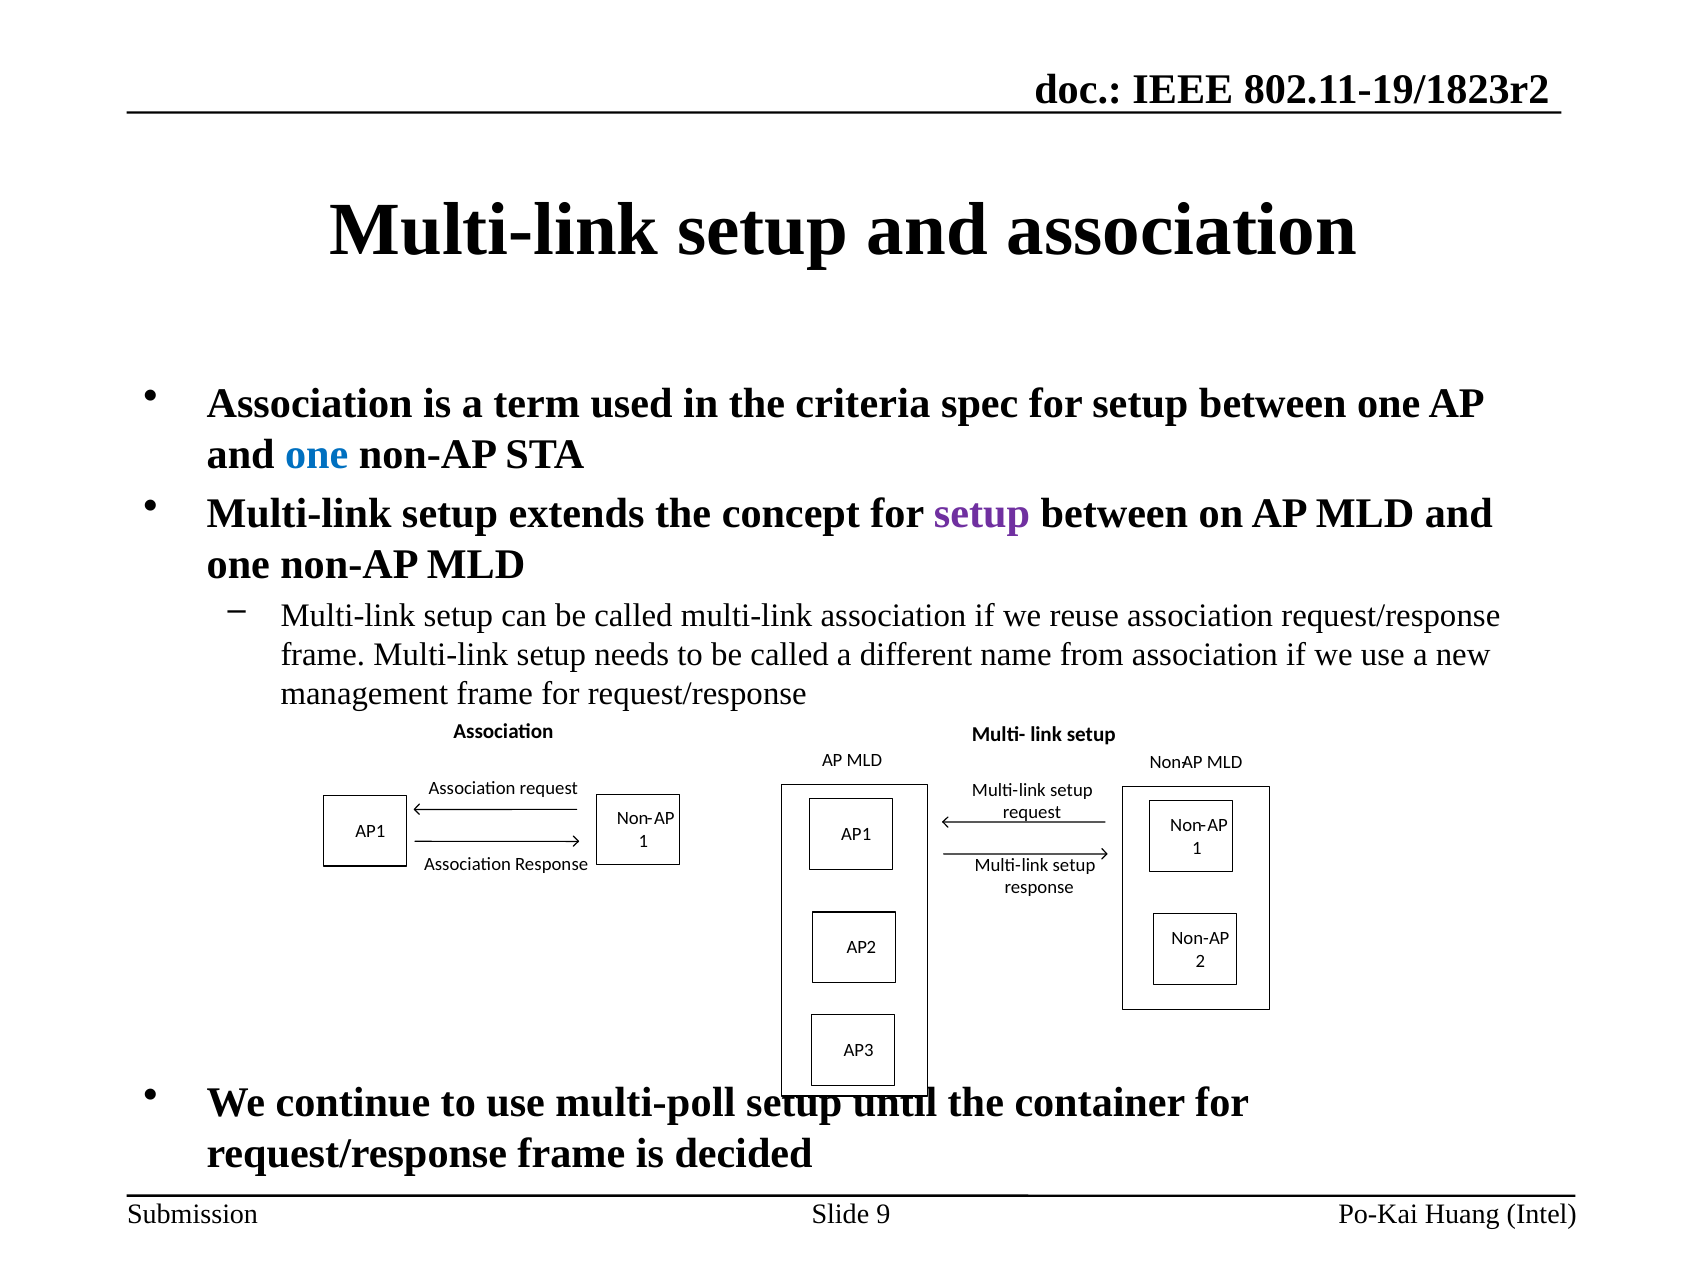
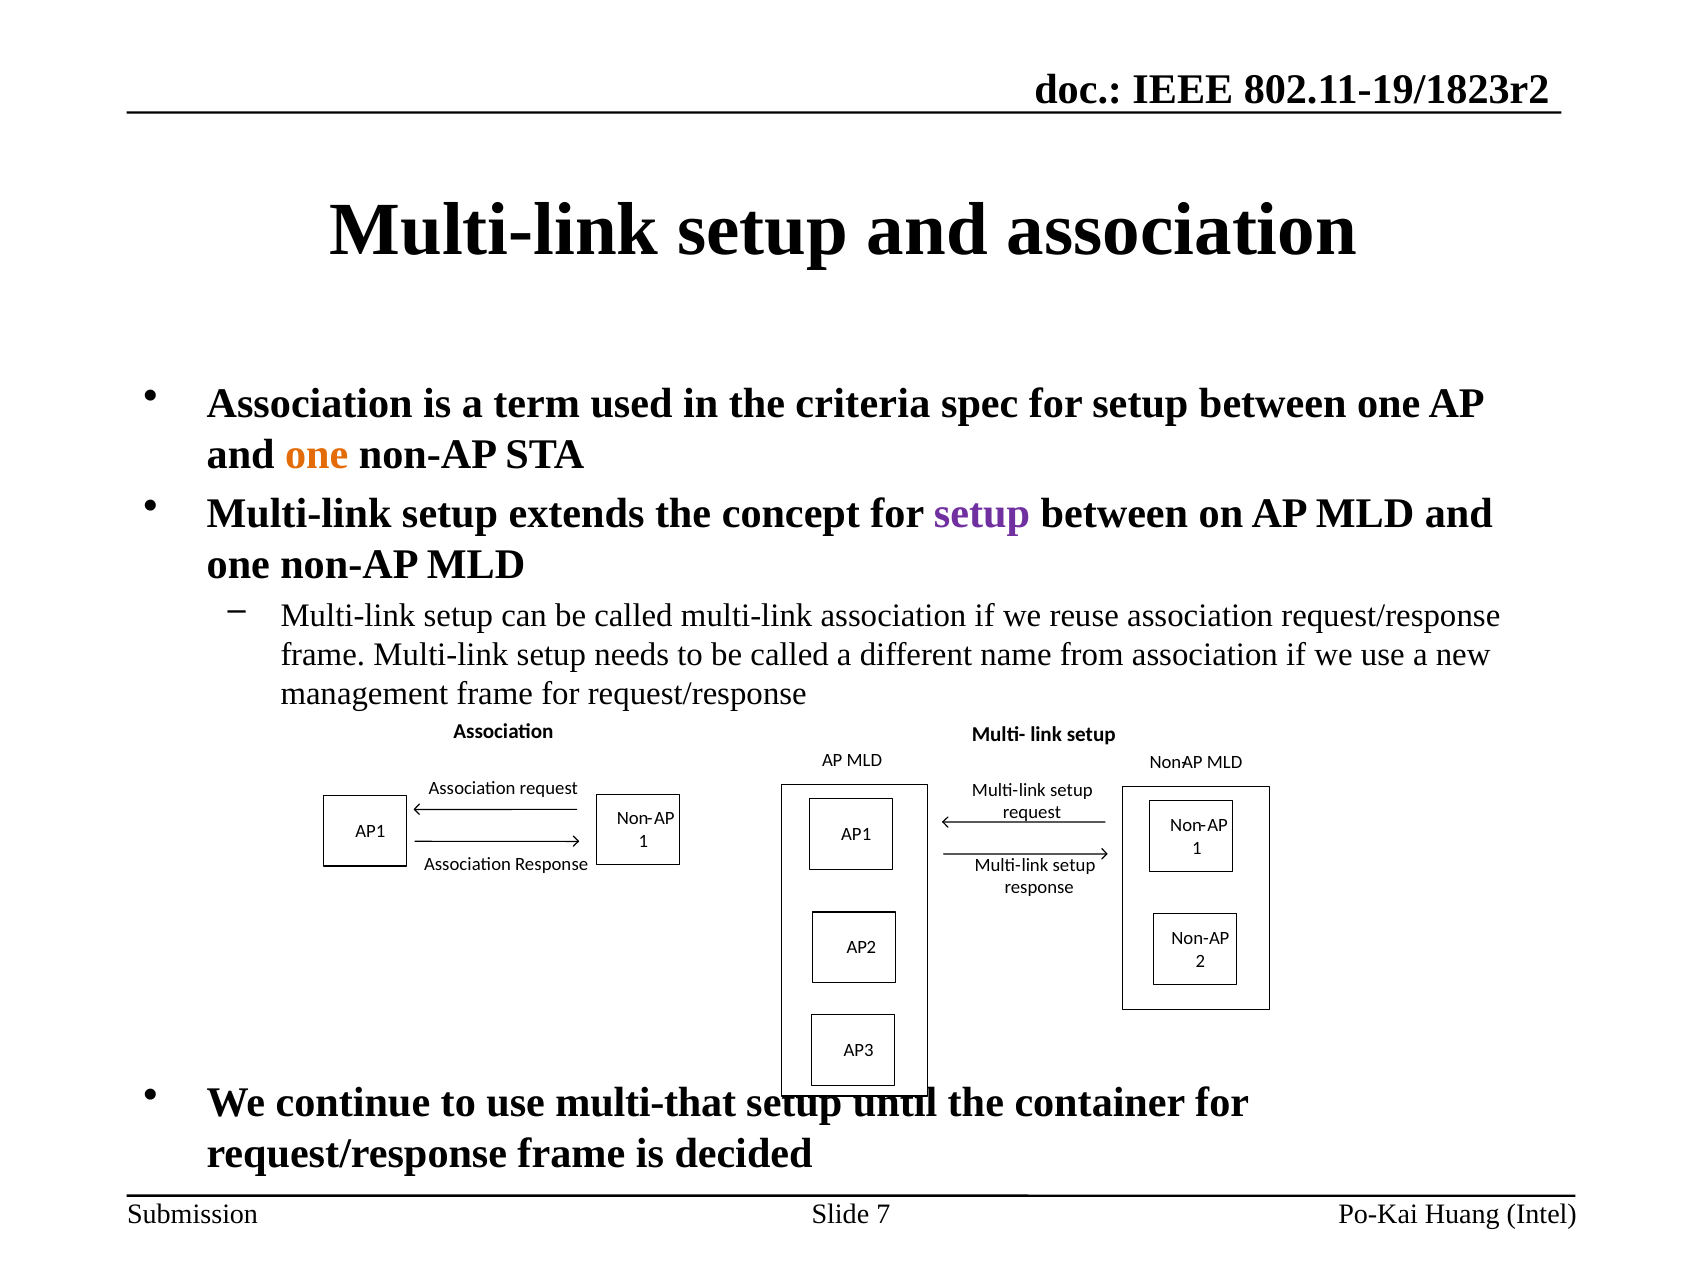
one at (317, 455) colour: blue -> orange
multi-poll: multi-poll -> multi-that
9: 9 -> 7
